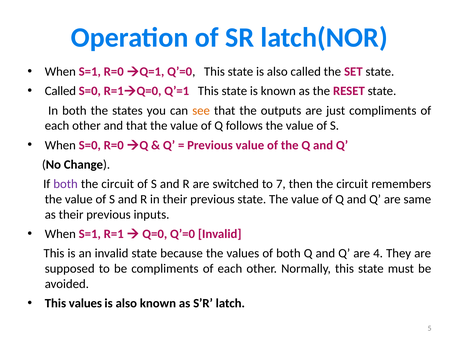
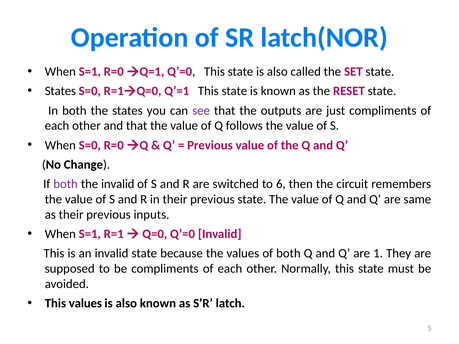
Called at (60, 91): Called -> States
see colour: orange -> purple
circuit at (118, 184): circuit -> invalid
7: 7 -> 6
4: 4 -> 1
